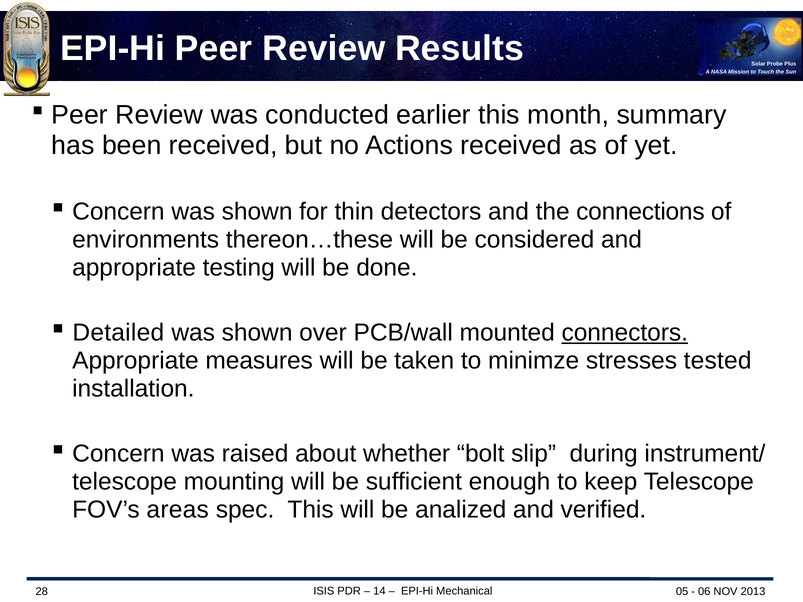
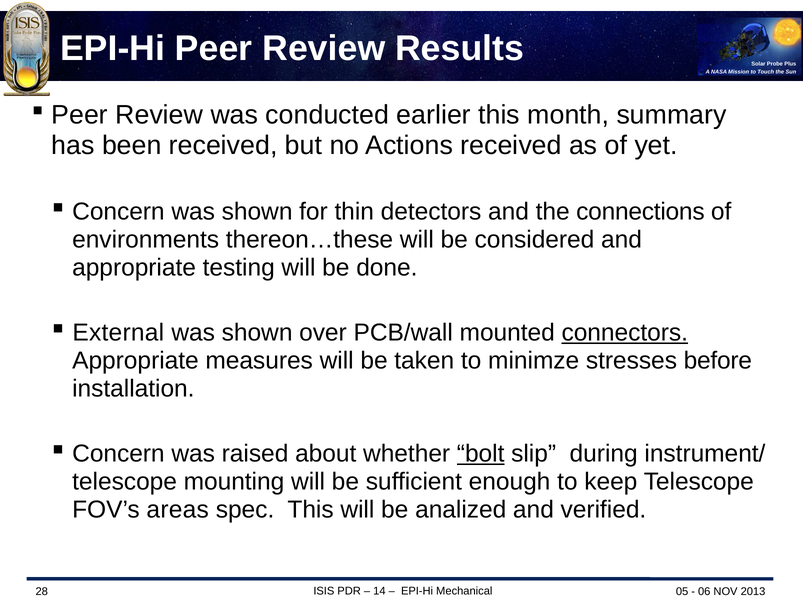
Detailed: Detailed -> External
tested: tested -> before
bolt underline: none -> present
